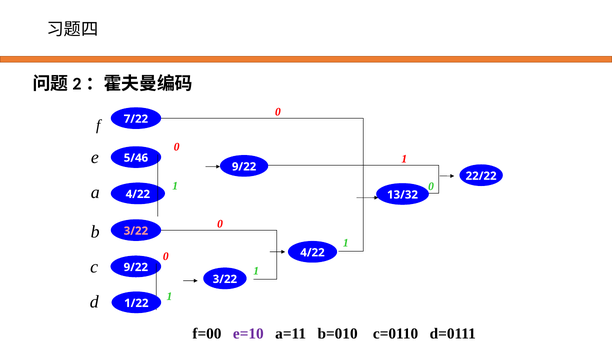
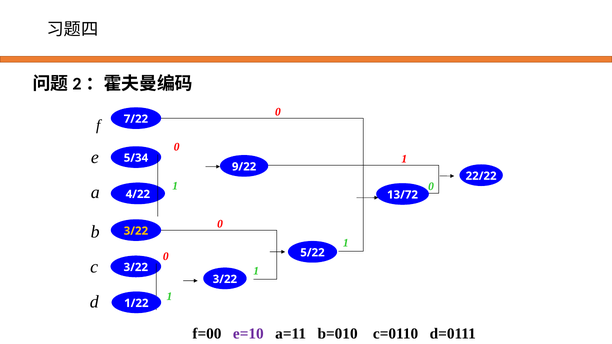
5/46: 5/46 -> 5/34
13/32: 13/32 -> 13/72
3/22 at (136, 231) colour: pink -> yellow
4/22 at (312, 253): 4/22 -> 5/22
9/22 at (136, 267): 9/22 -> 3/22
